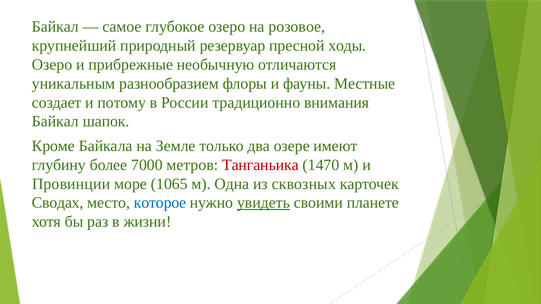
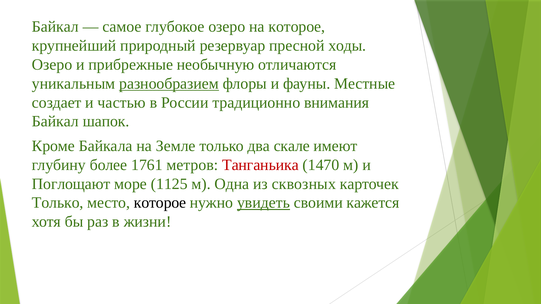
на розовое: розовое -> которое
разнообразием underline: none -> present
потому: потому -> частью
озере: озере -> скале
7000: 7000 -> 1761
Провинции: Провинции -> Поглощают
1065: 1065 -> 1125
Сводах at (58, 203): Сводах -> Только
которое at (160, 203) colour: blue -> black
планете: планете -> кажется
